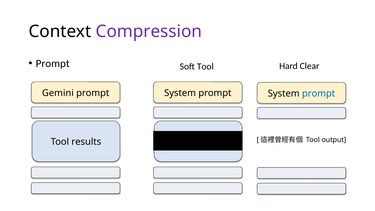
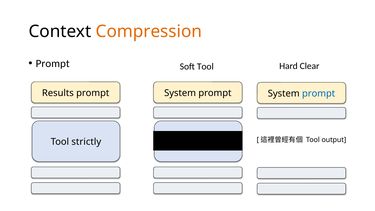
Compression colour: purple -> orange
Gemini: Gemini -> Results
results: results -> strictly
